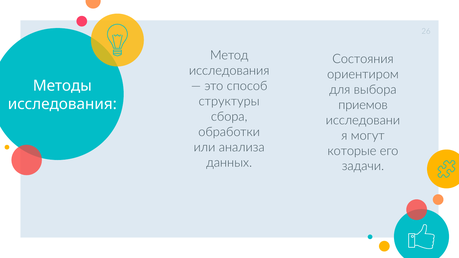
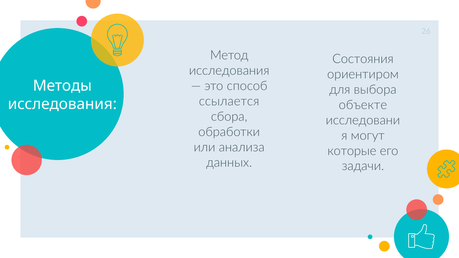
структуры: структуры -> ссылается
приемов: приемов -> объекте
